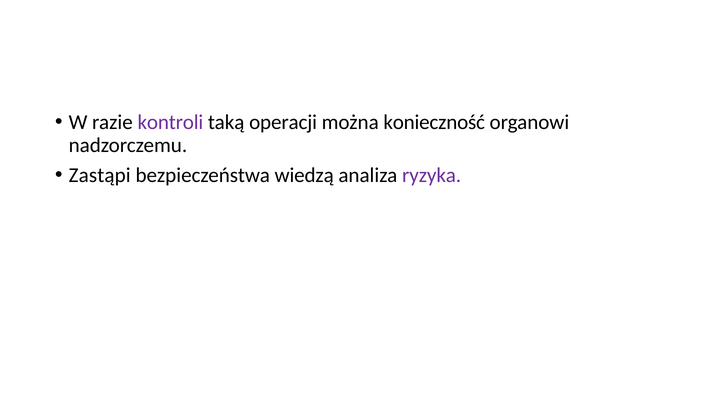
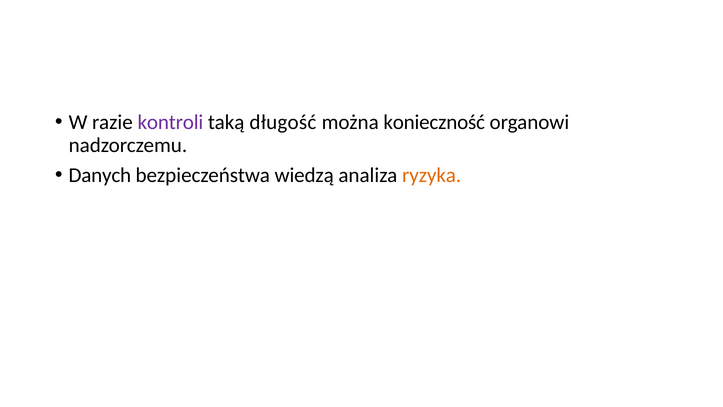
operacji: operacji -> długość
Zastąpi: Zastąpi -> Danych
ryzyka colour: purple -> orange
